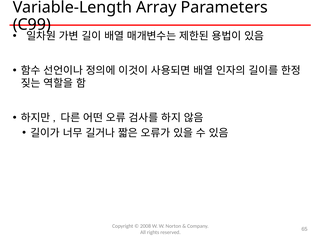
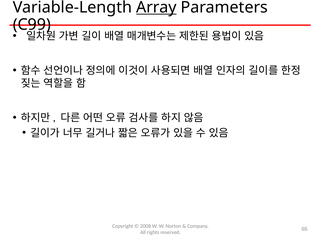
Array underline: none -> present
